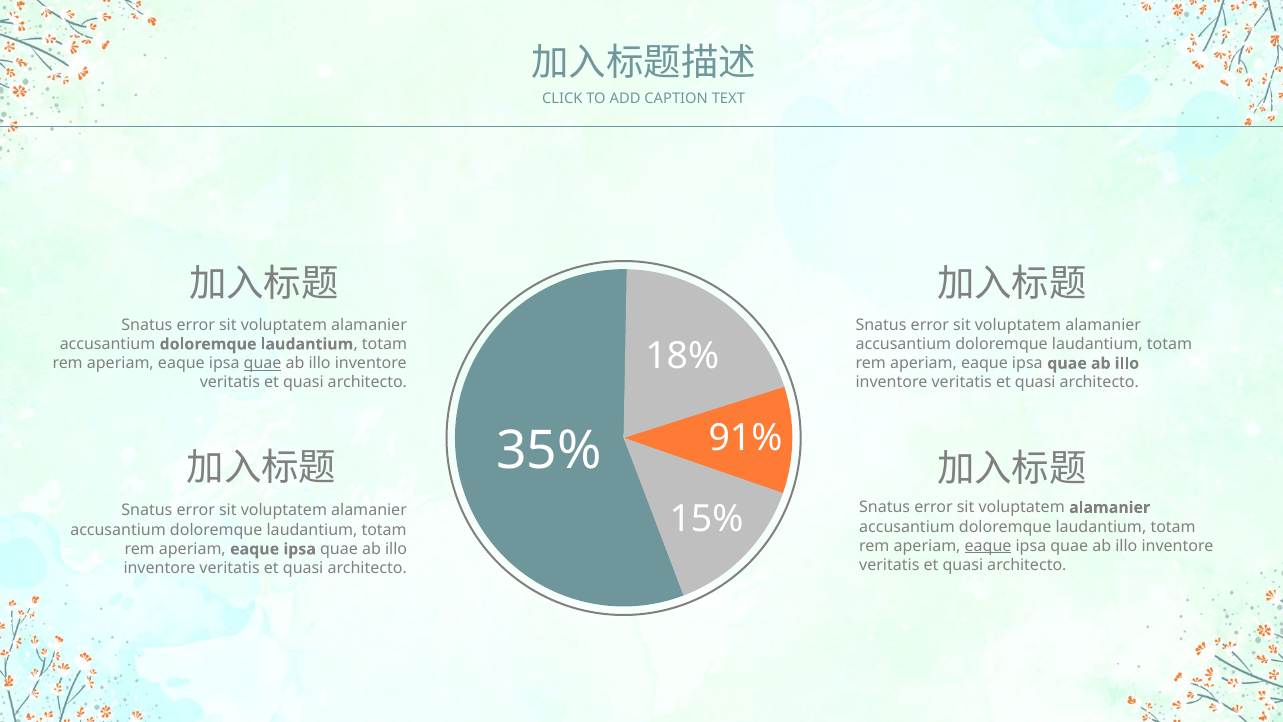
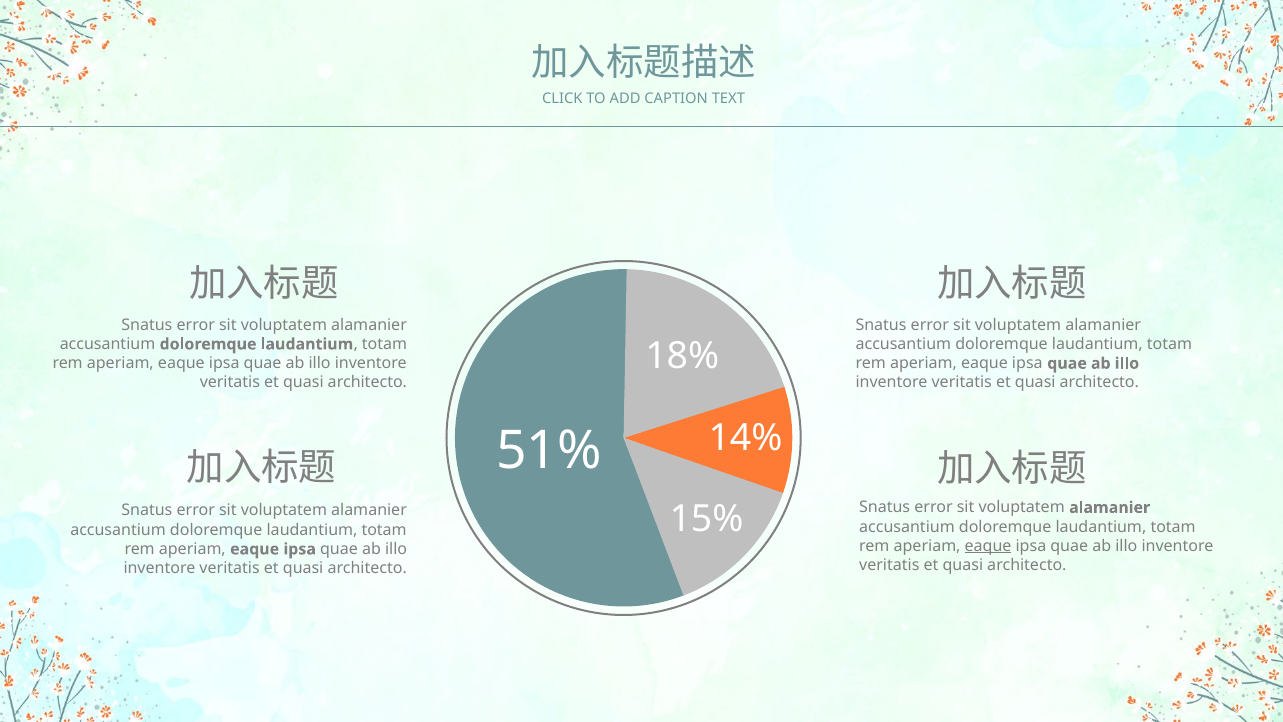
quae at (263, 363) underline: present -> none
91%: 91% -> 14%
35%: 35% -> 51%
